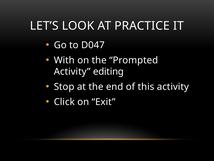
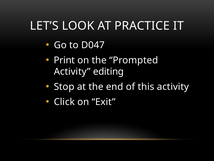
With: With -> Print
